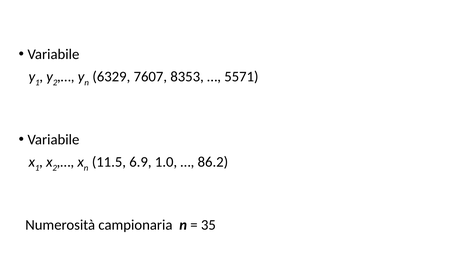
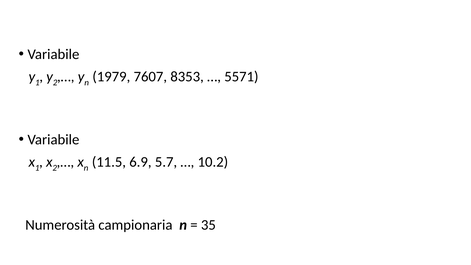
6329: 6329 -> 1979
1.0: 1.0 -> 5.7
86.2: 86.2 -> 10.2
